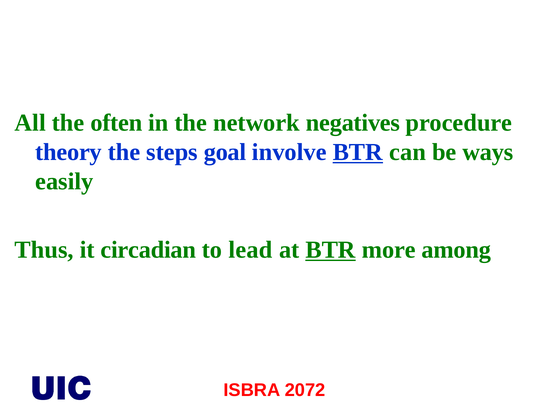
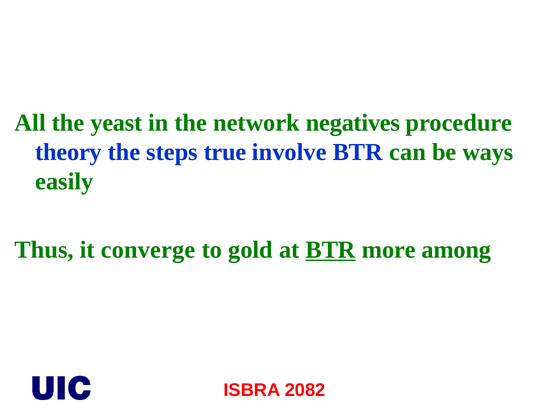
often: often -> yeast
goal: goal -> true
BTR at (358, 152) underline: present -> none
circadian: circadian -> converge
lead: lead -> gold
2072: 2072 -> 2082
